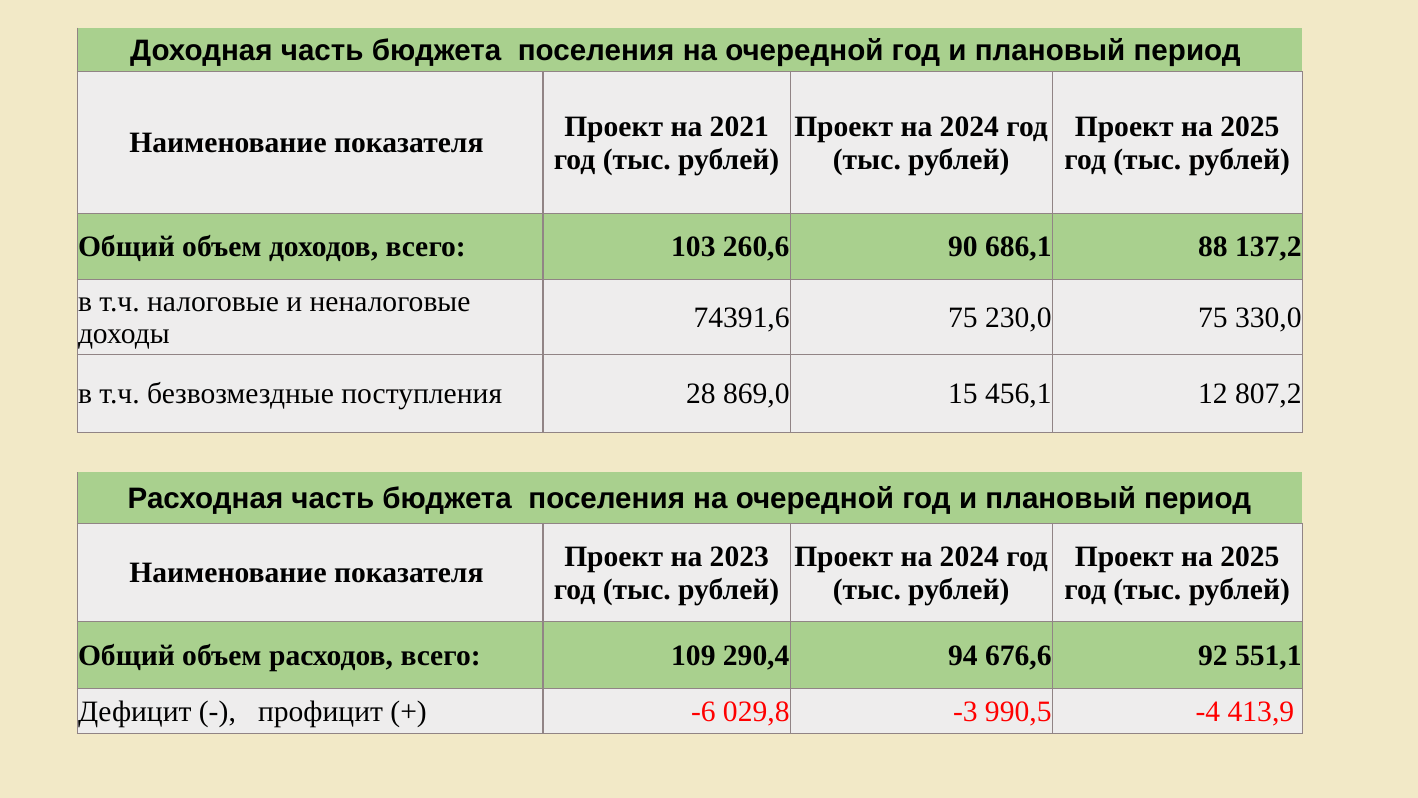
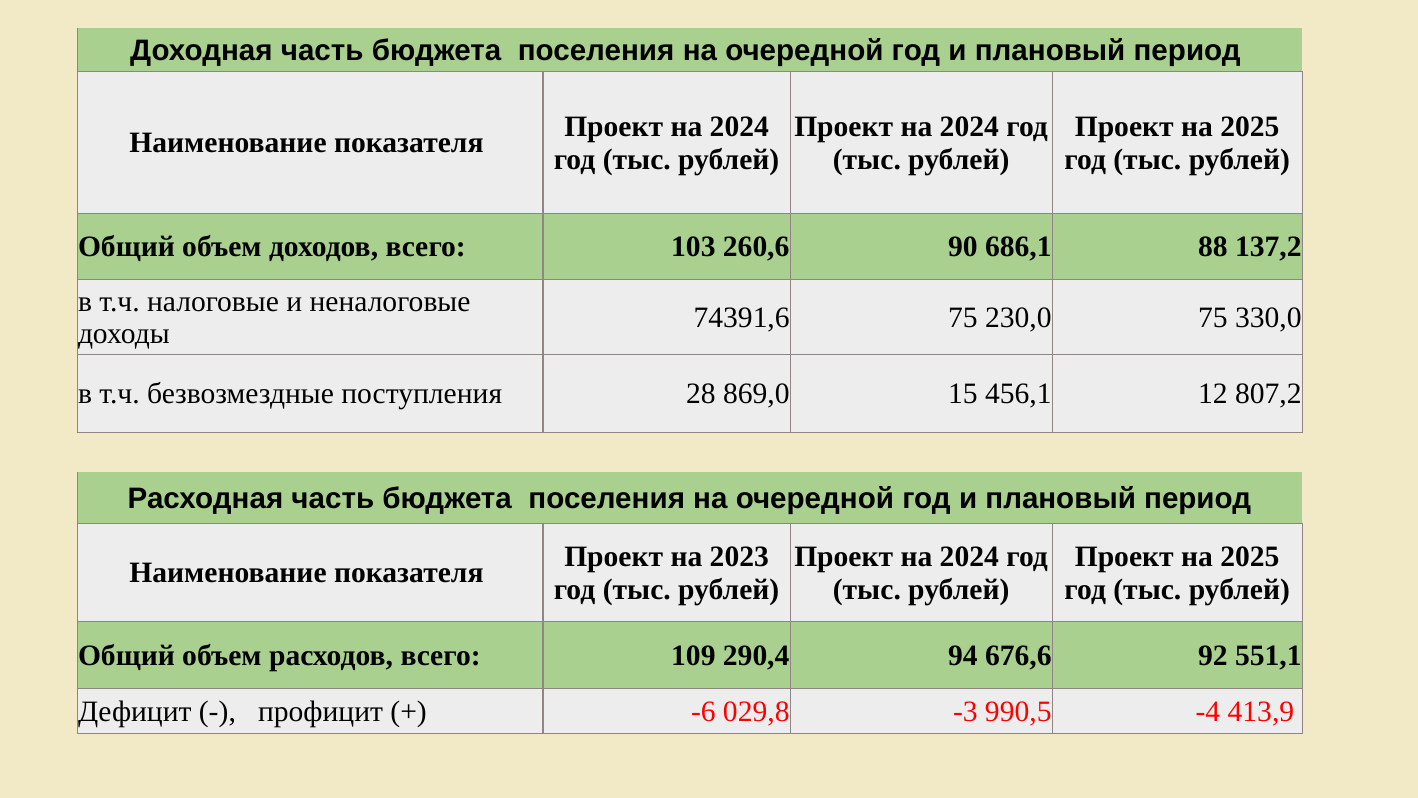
2021 at (739, 127): 2021 -> 2024
